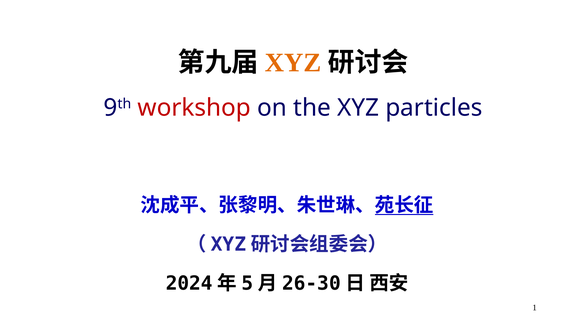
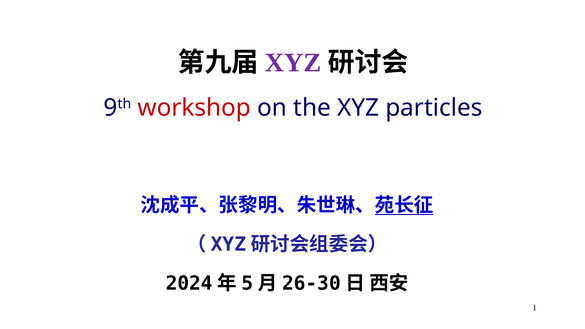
XYZ at (293, 63) colour: orange -> purple
